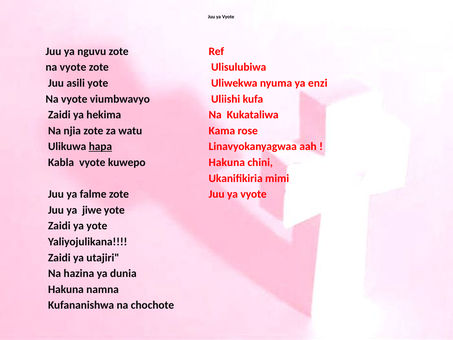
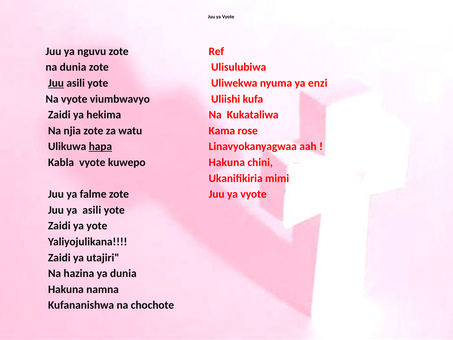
vyote at (73, 67): vyote -> dunia
Juu at (56, 83) underline: none -> present
ya jiwe: jiwe -> asili
